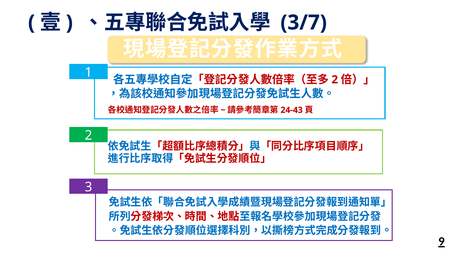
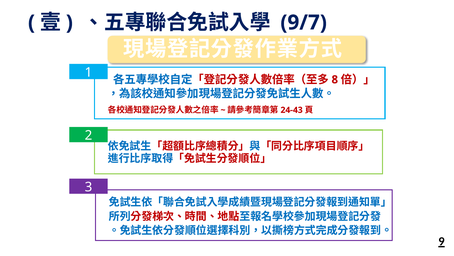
3/7: 3/7 -> 9/7
2 at (335, 79): 2 -> 8
